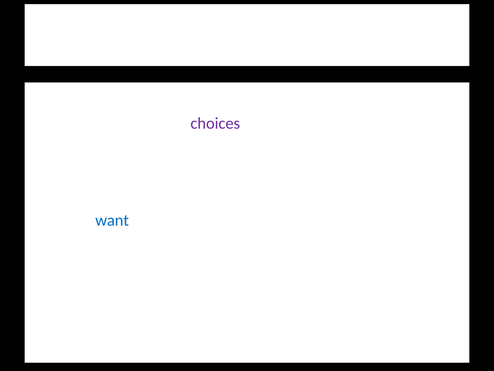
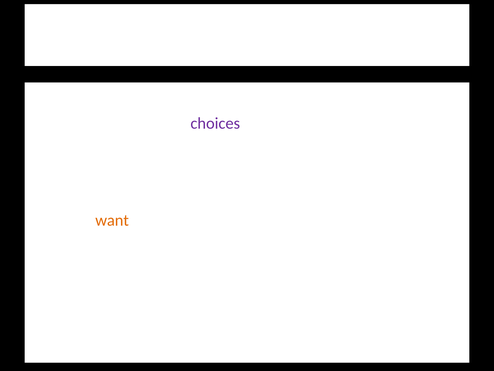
want at (112, 220) colour: blue -> orange
